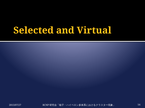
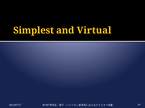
Selected: Selected -> Simplest
